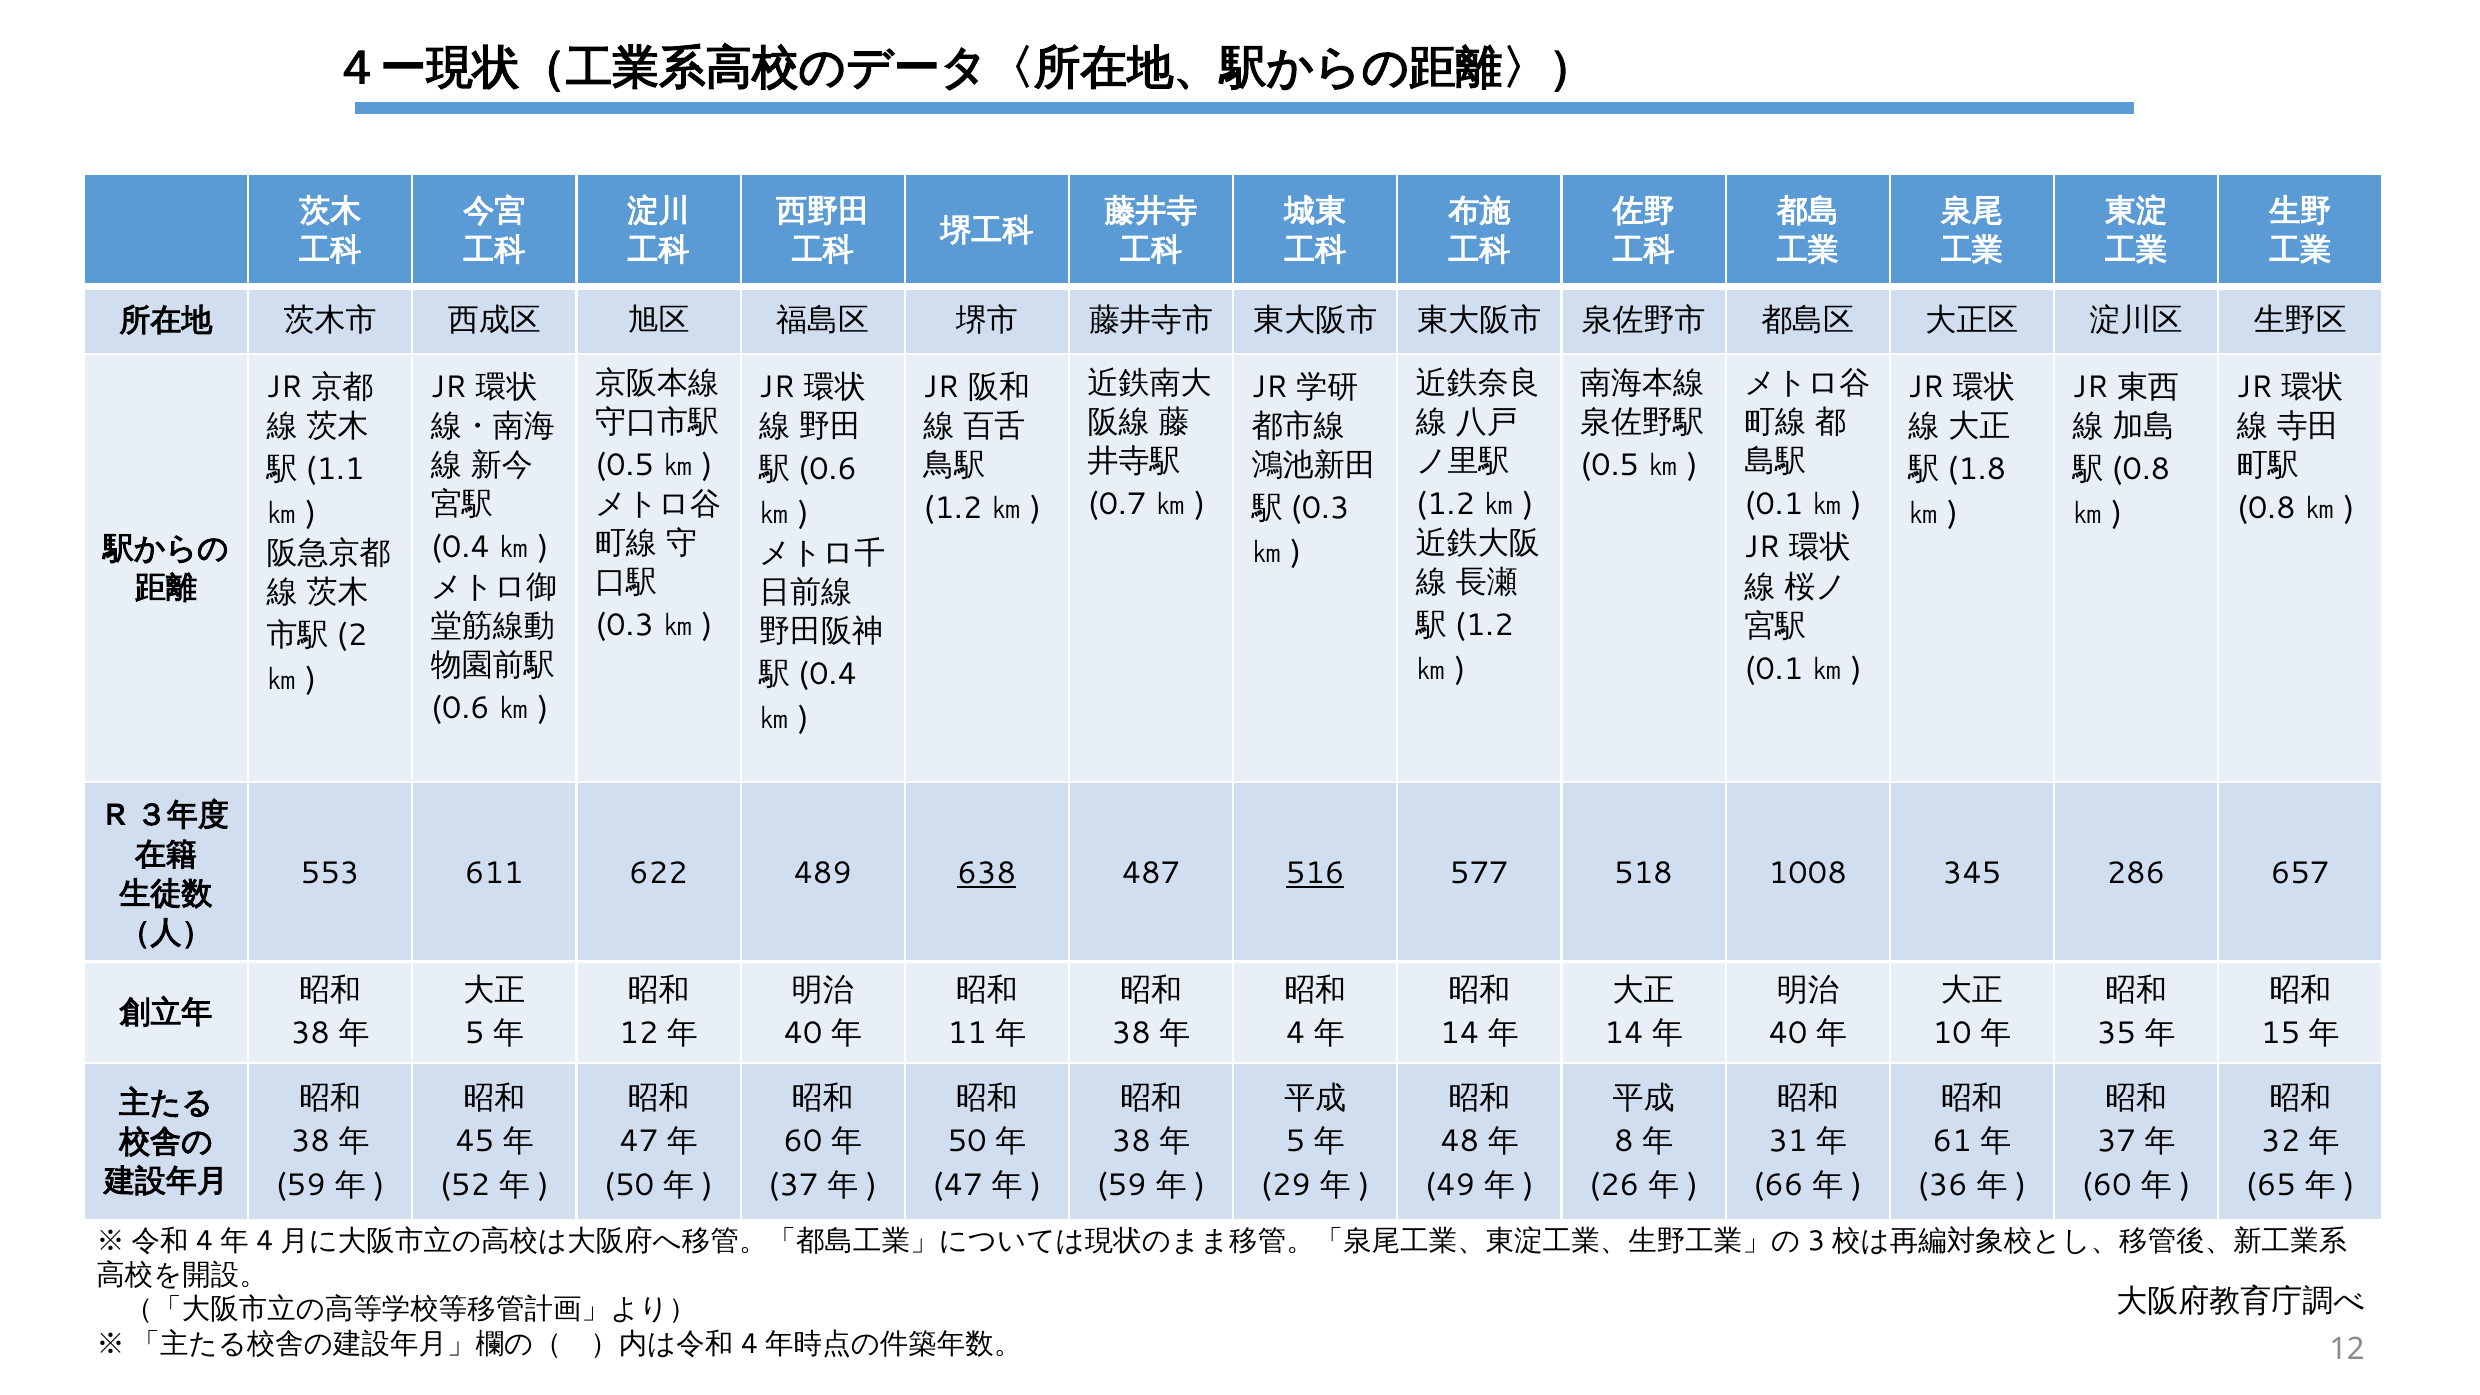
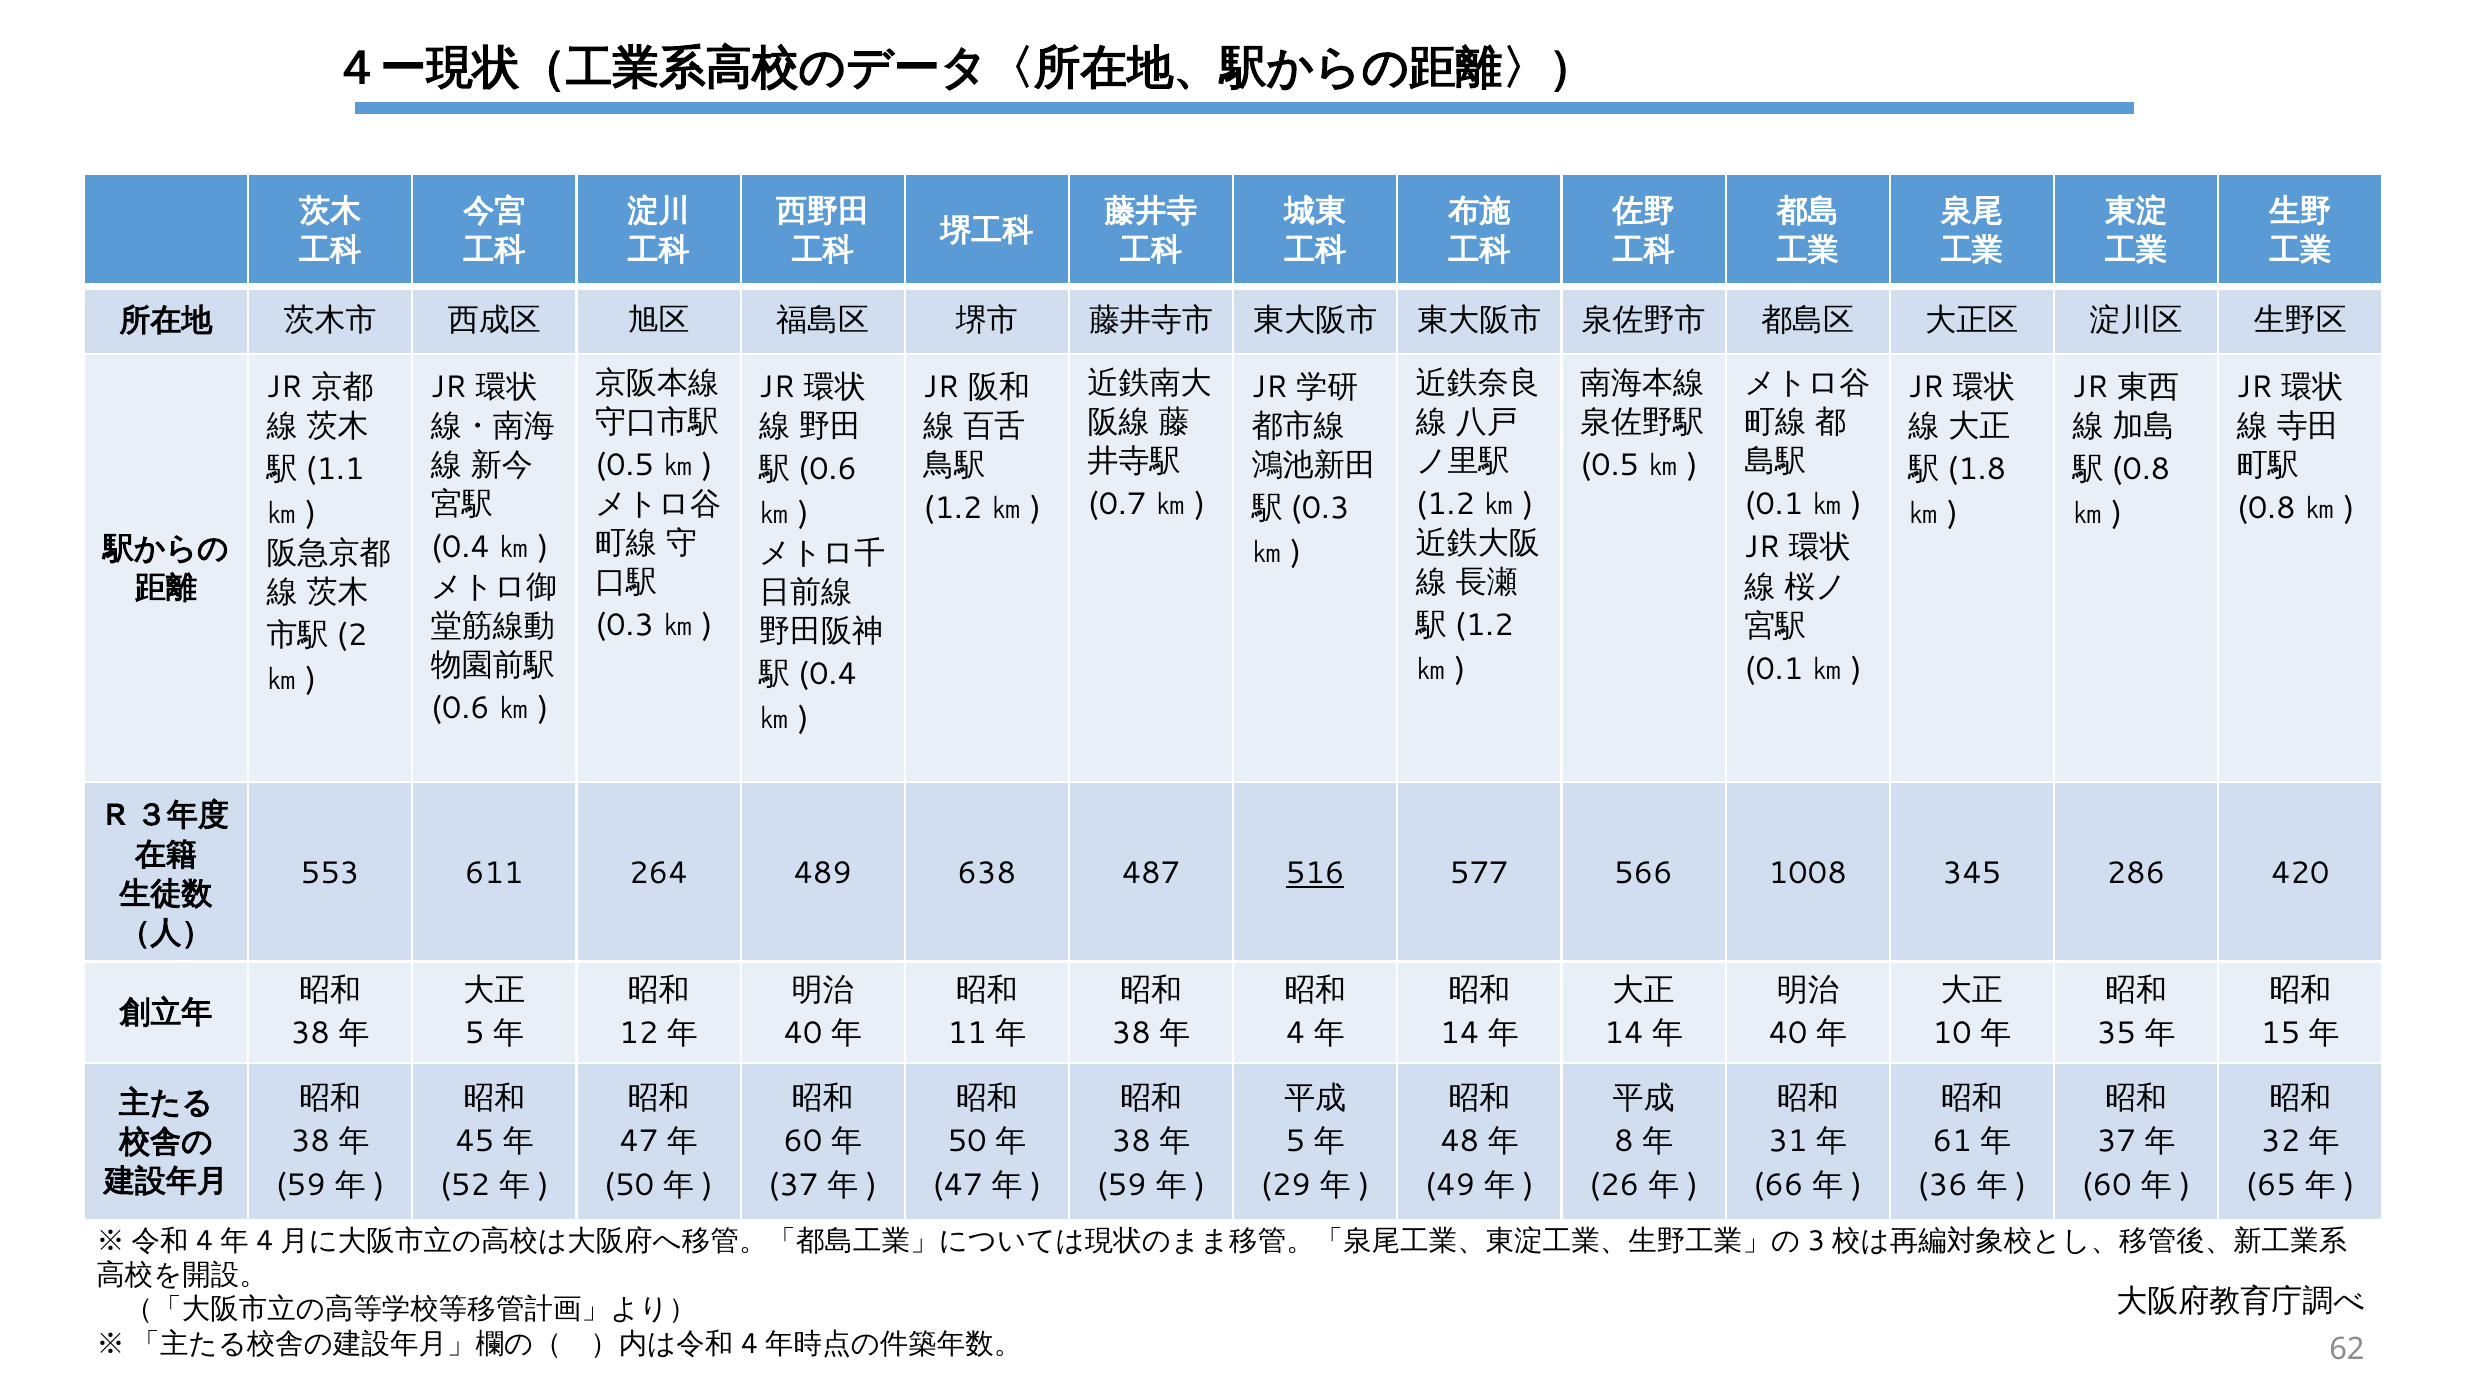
622: 622 -> 264
638 underline: present -> none
518: 518 -> 566
657: 657 -> 420
12 at (2347, 1349): 12 -> 62
